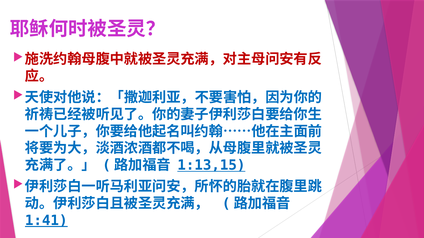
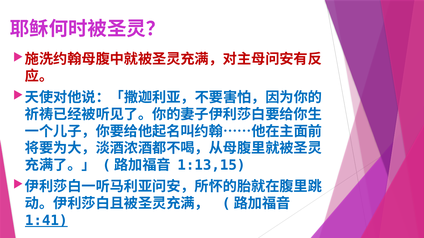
1:13,15 underline: present -> none
